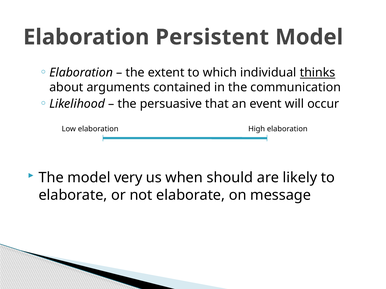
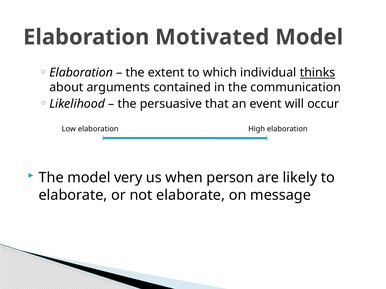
Persistent: Persistent -> Motivated
should: should -> person
